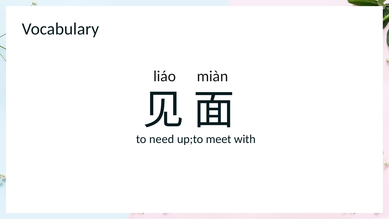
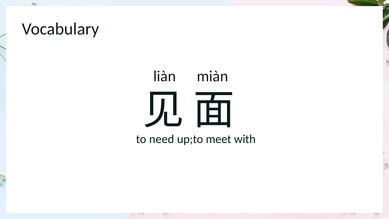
liáo: liáo -> liàn
